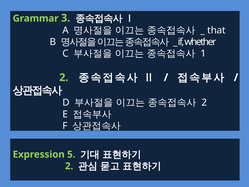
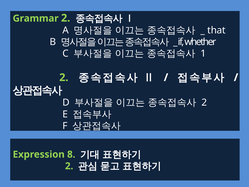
Grammar 3: 3 -> 2
5: 5 -> 8
